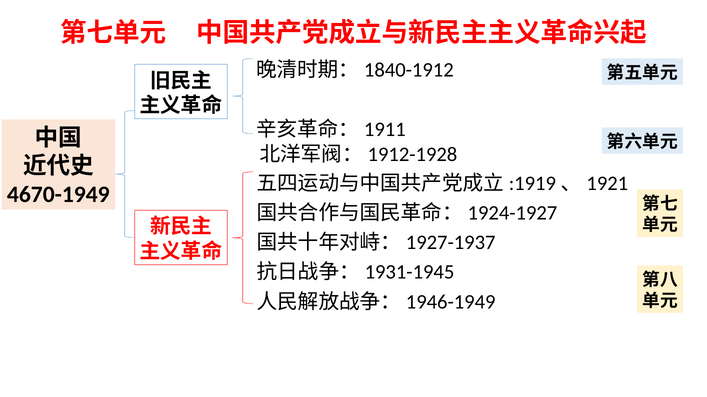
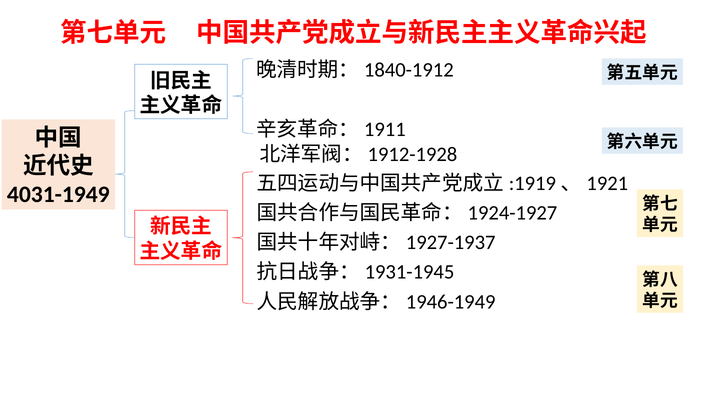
4670-1949: 4670-1949 -> 4031-1949
